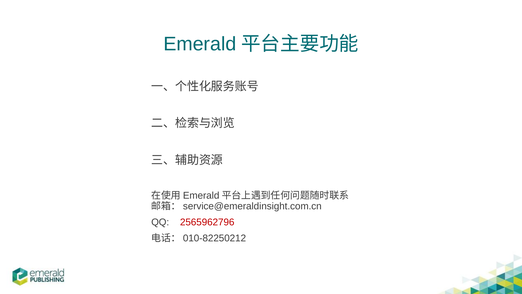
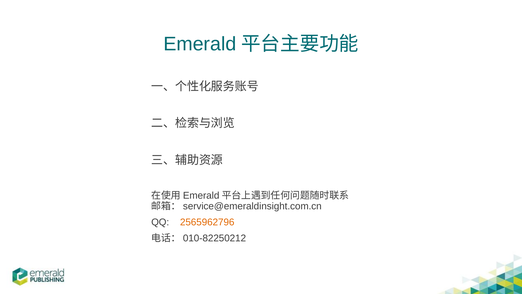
2565962796 colour: red -> orange
